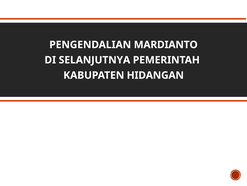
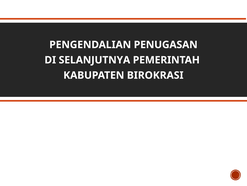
MARDIANTO: MARDIANTO -> PENUGASAN
HIDANGAN: HIDANGAN -> BIROKRASI
